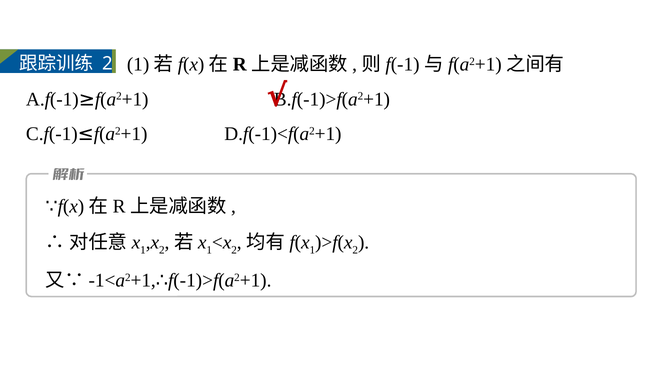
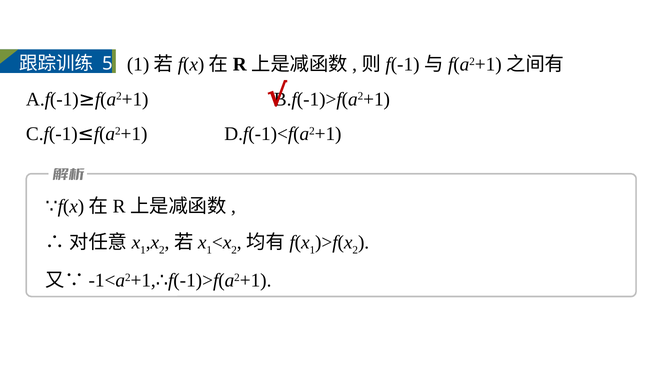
2 at (107, 63): 2 -> 5
